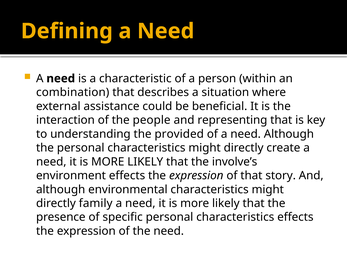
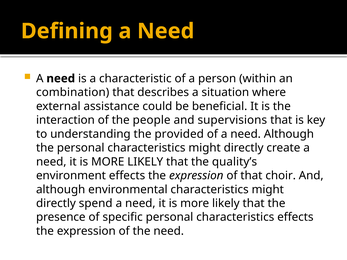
representing: representing -> supervisions
involve’s: involve’s -> quality’s
story: story -> choir
family: family -> spend
